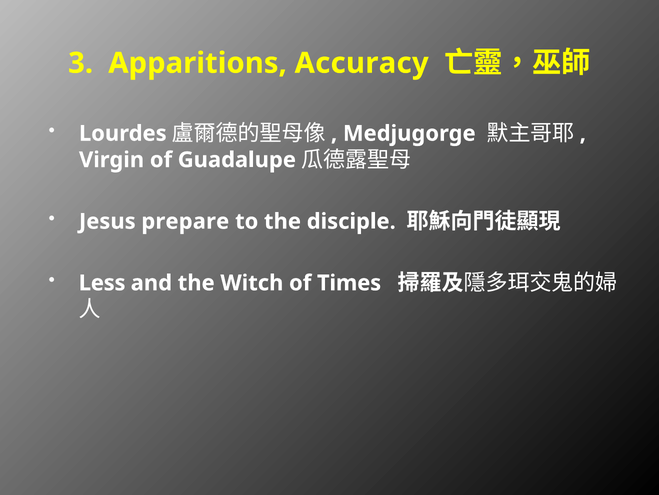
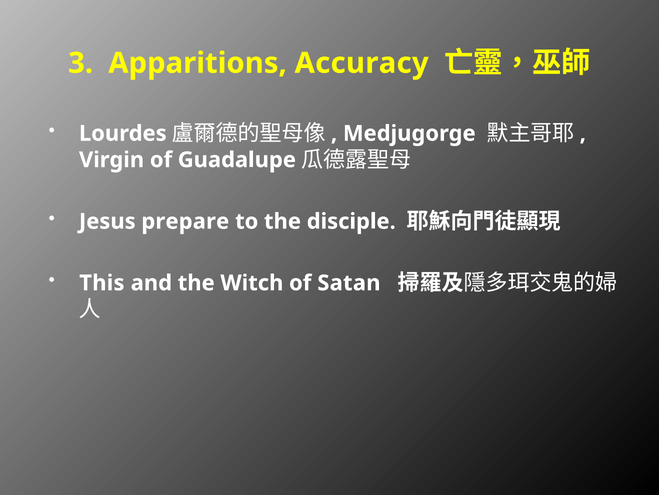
Less: Less -> This
Times: Times -> Satan
